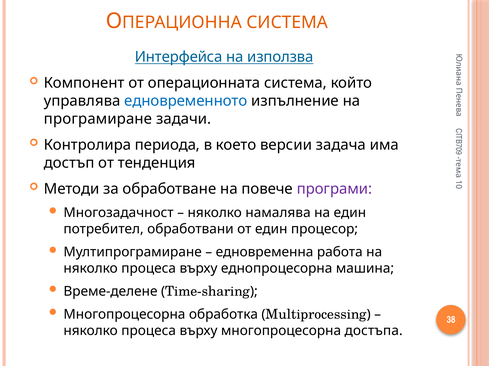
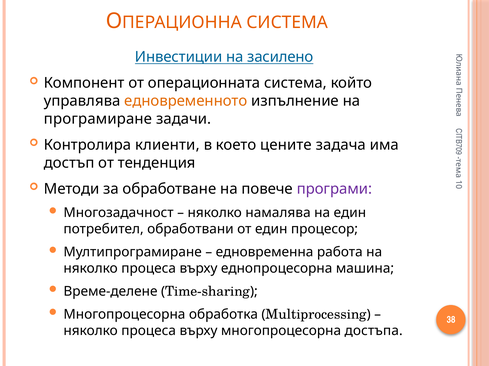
Интерфейса: Интерфейса -> Инвестиции
използва: използва -> засилено
едновременното colour: blue -> orange
периода: периода -> клиенти
версии: версии -> цените
